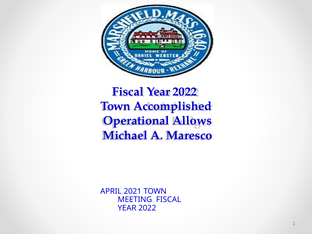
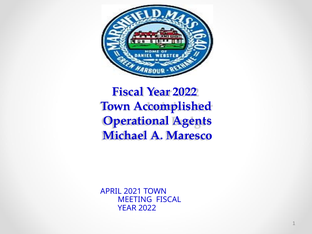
Allows: Allows -> Agents
